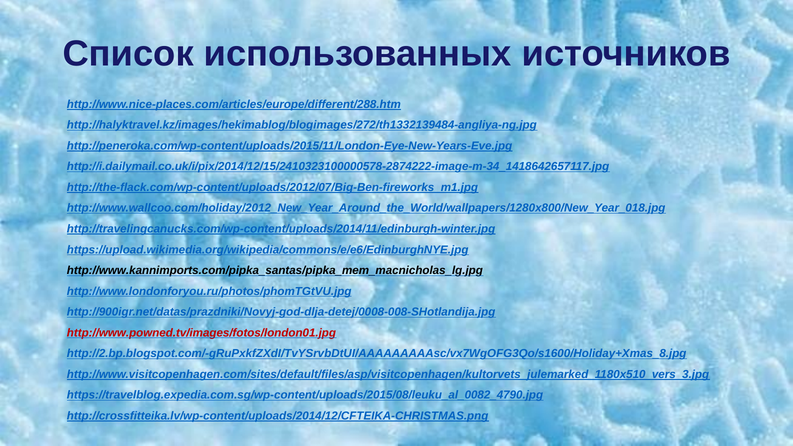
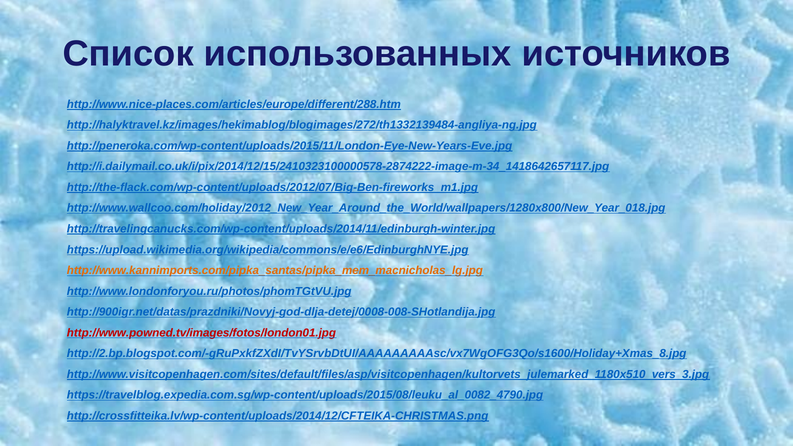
http://www.kannimports.com/pipka_santas/pipka_mem_macnicholas_lg.jpg colour: black -> orange
